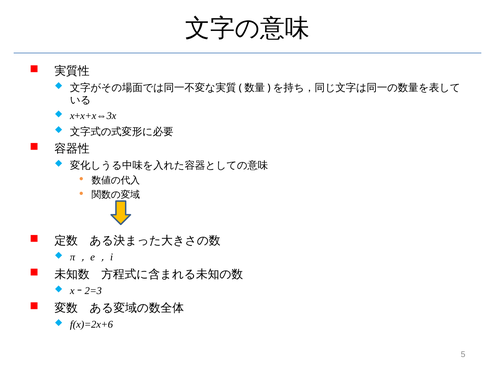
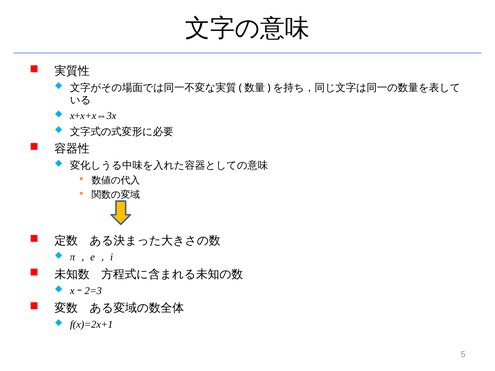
f(x)=2x+6: f(x)=2x+6 -> f(x)=2x+1
